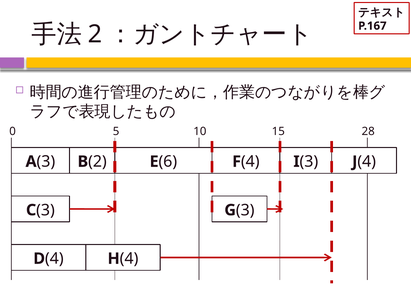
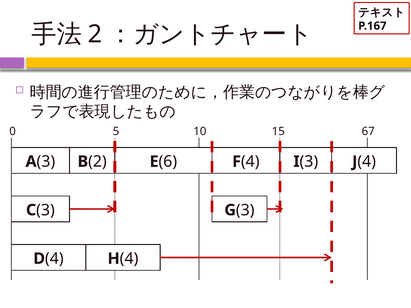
28: 28 -> 67
